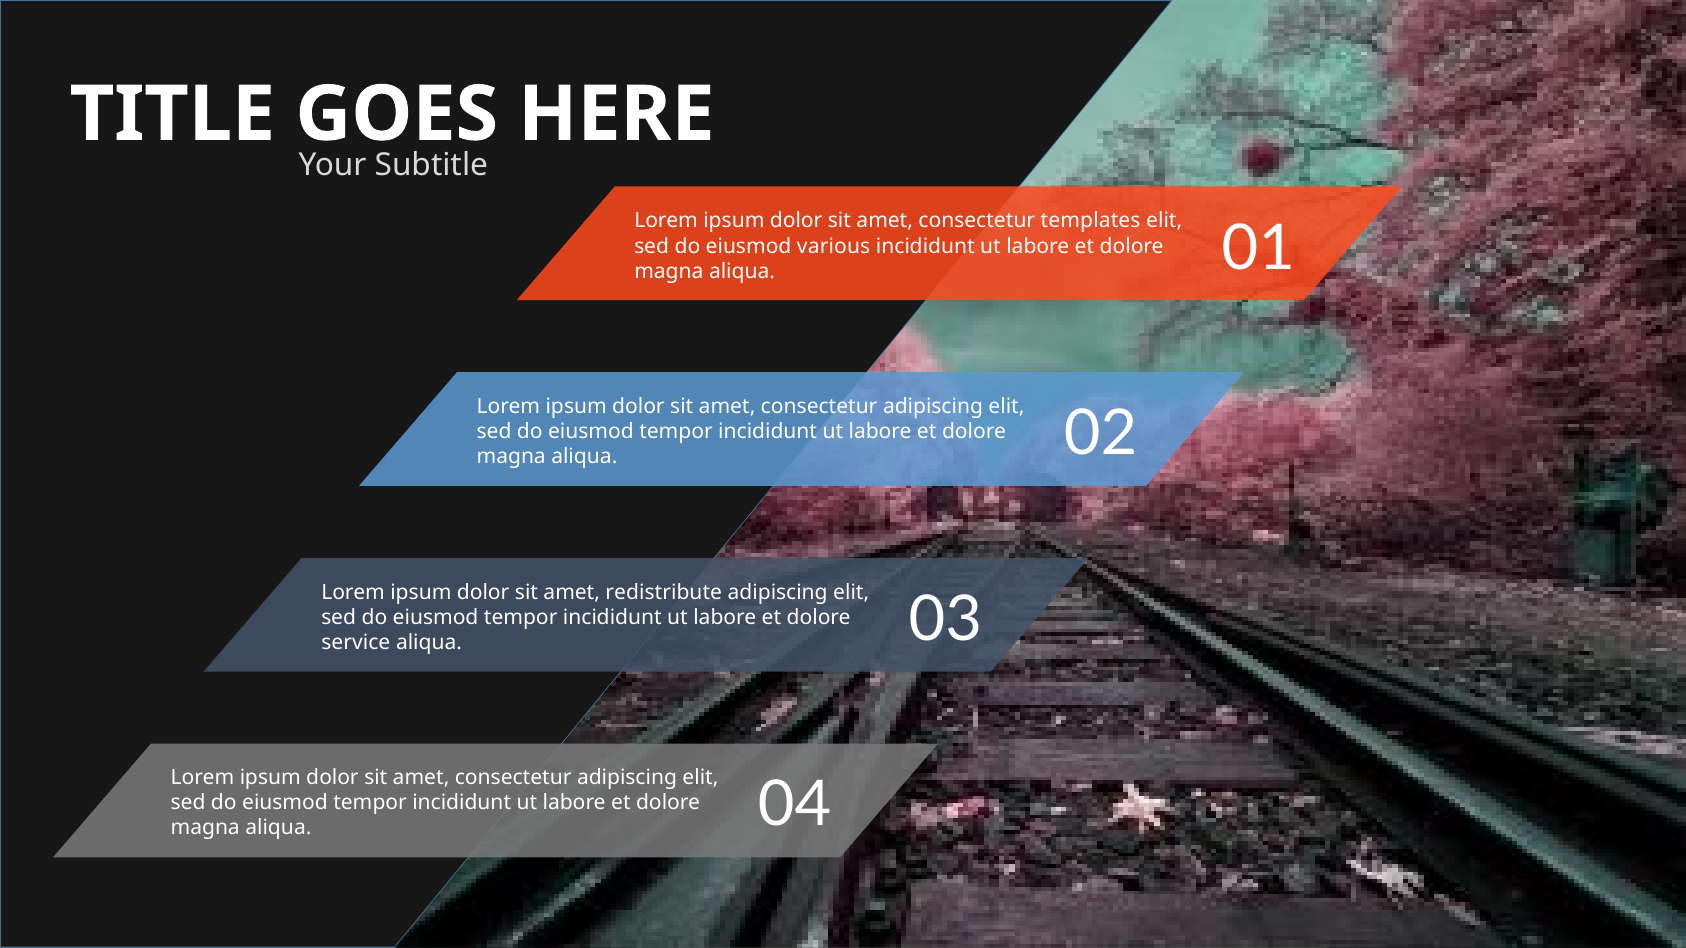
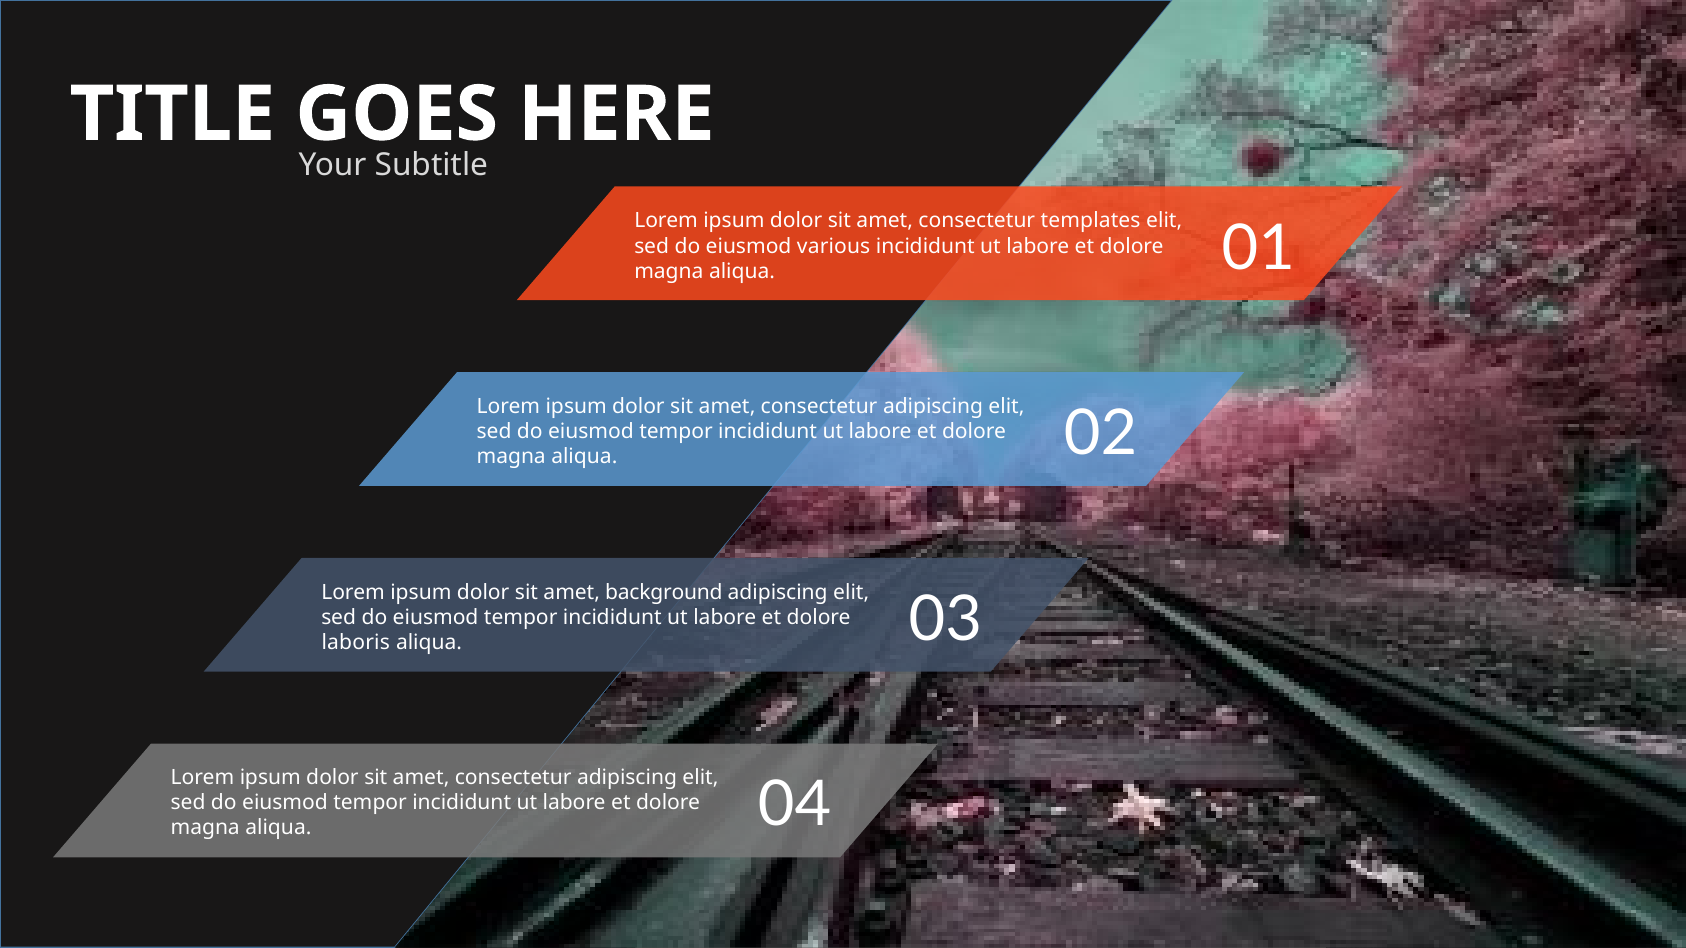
redistribute: redistribute -> background
service: service -> laboris
